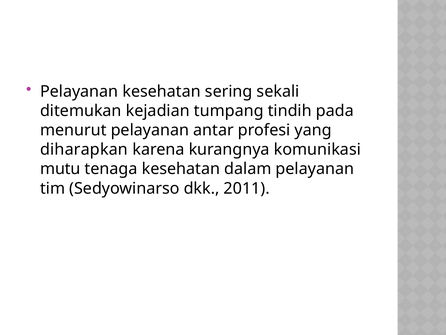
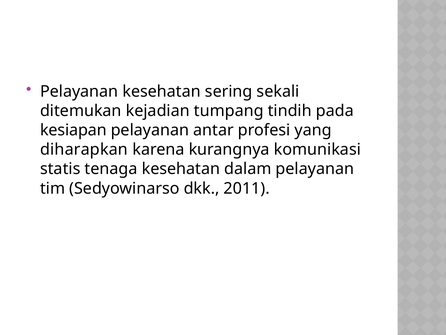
menurut: menurut -> kesiapan
mutu: mutu -> statis
